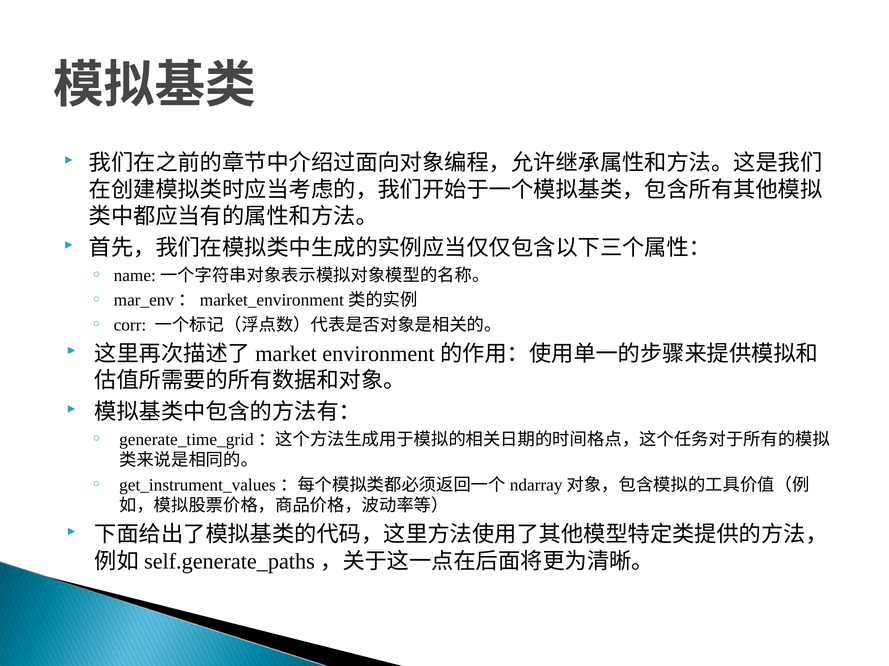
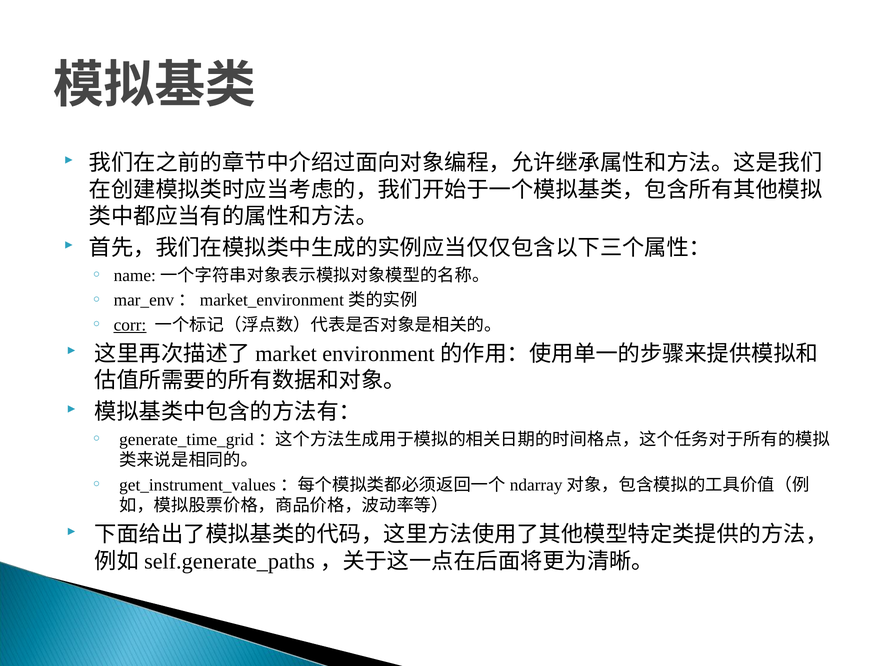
corr underline: none -> present
